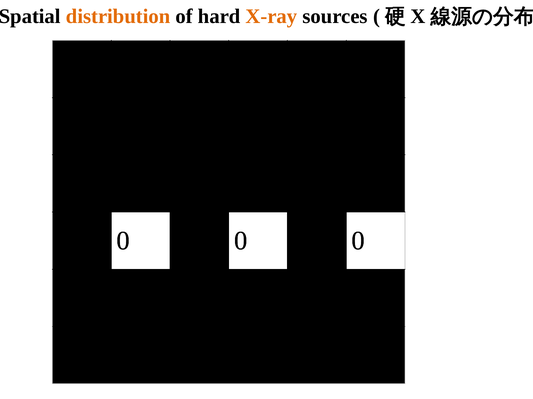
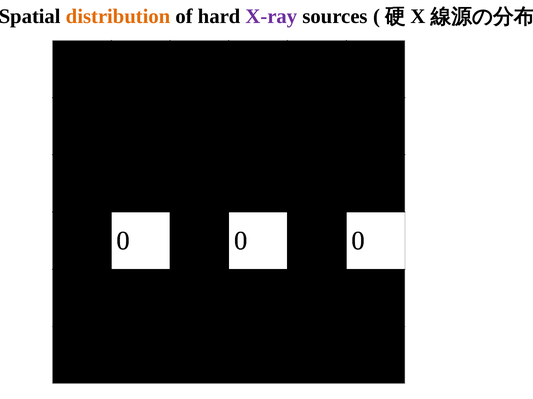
X-ray colour: orange -> purple
